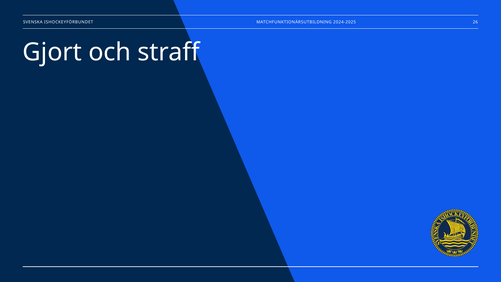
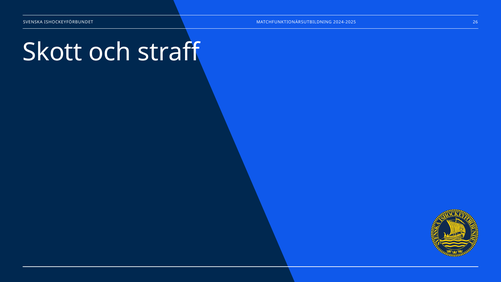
Gjort: Gjort -> Skott
